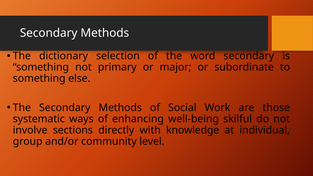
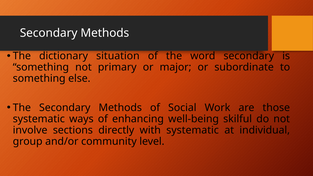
selection: selection -> situation
with knowledge: knowledge -> systematic
